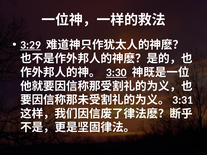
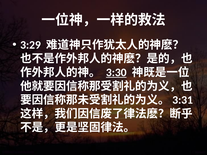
3:29 underline: present -> none
